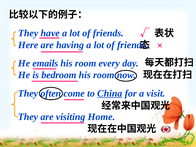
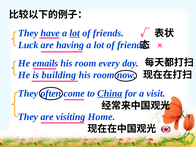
lot at (75, 33) underline: none -> present
Here: Here -> Luck
bedroom: bedroom -> building
